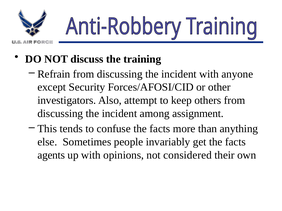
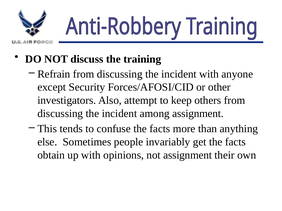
agents: agents -> obtain
not considered: considered -> assignment
